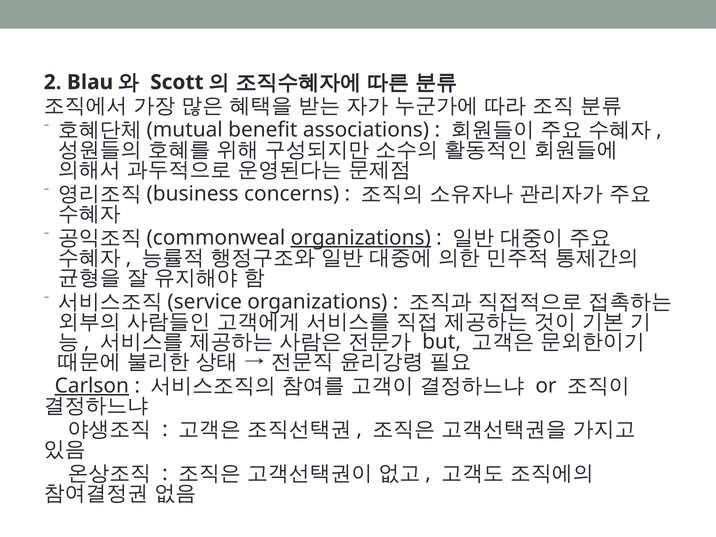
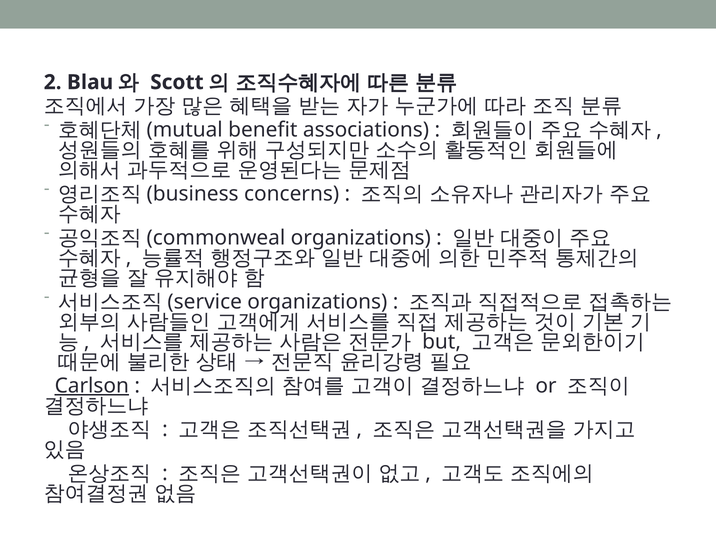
organizations at (361, 238) underline: present -> none
